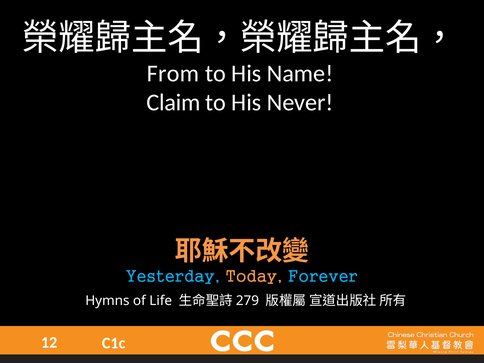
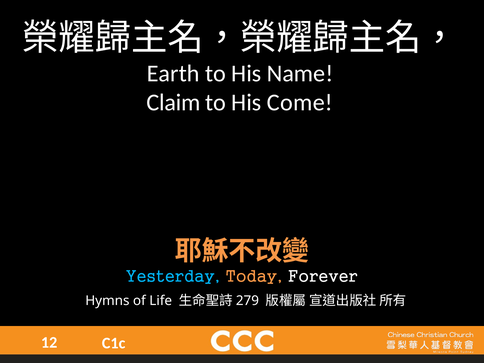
From: From -> Earth
Never: Never -> Come
Forever colour: light blue -> white
